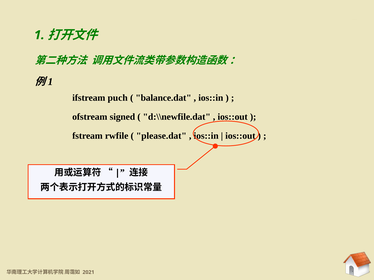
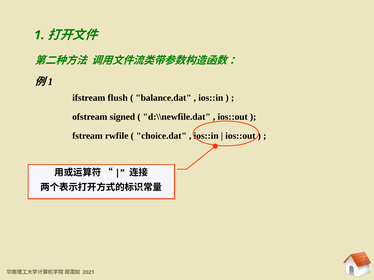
puch: puch -> flush
please.dat: please.dat -> choice.dat
